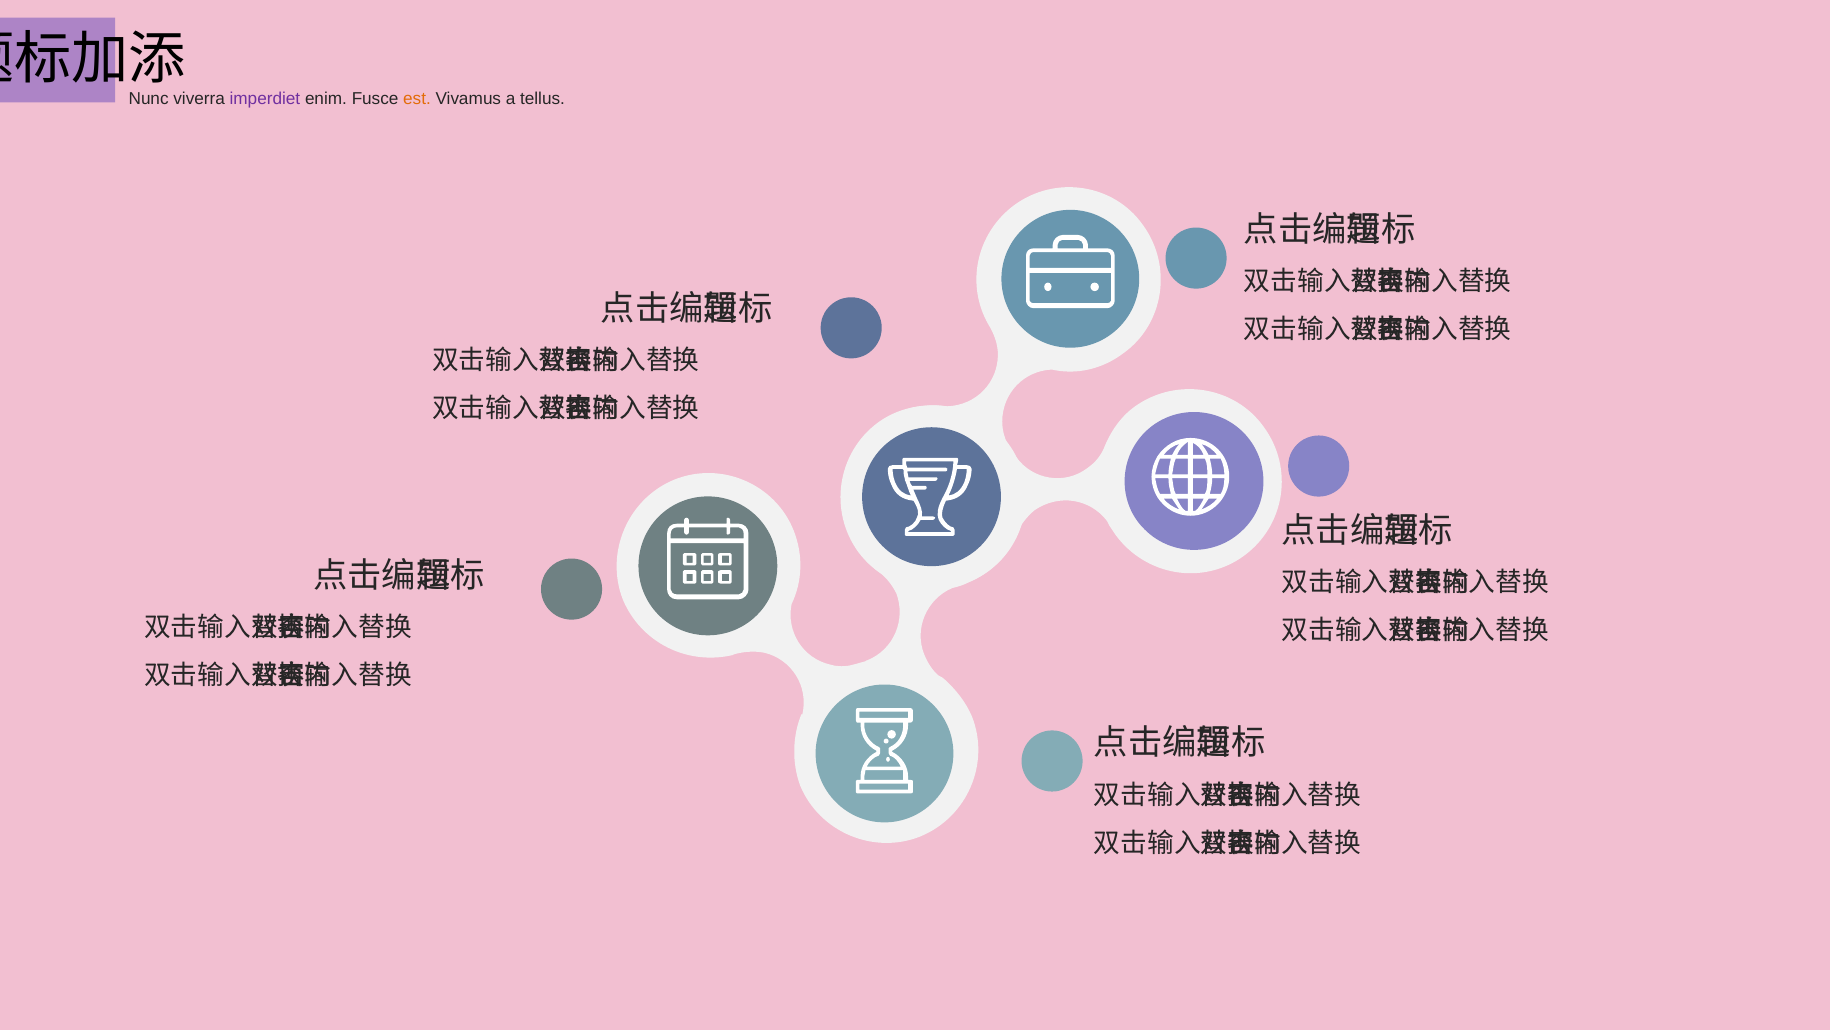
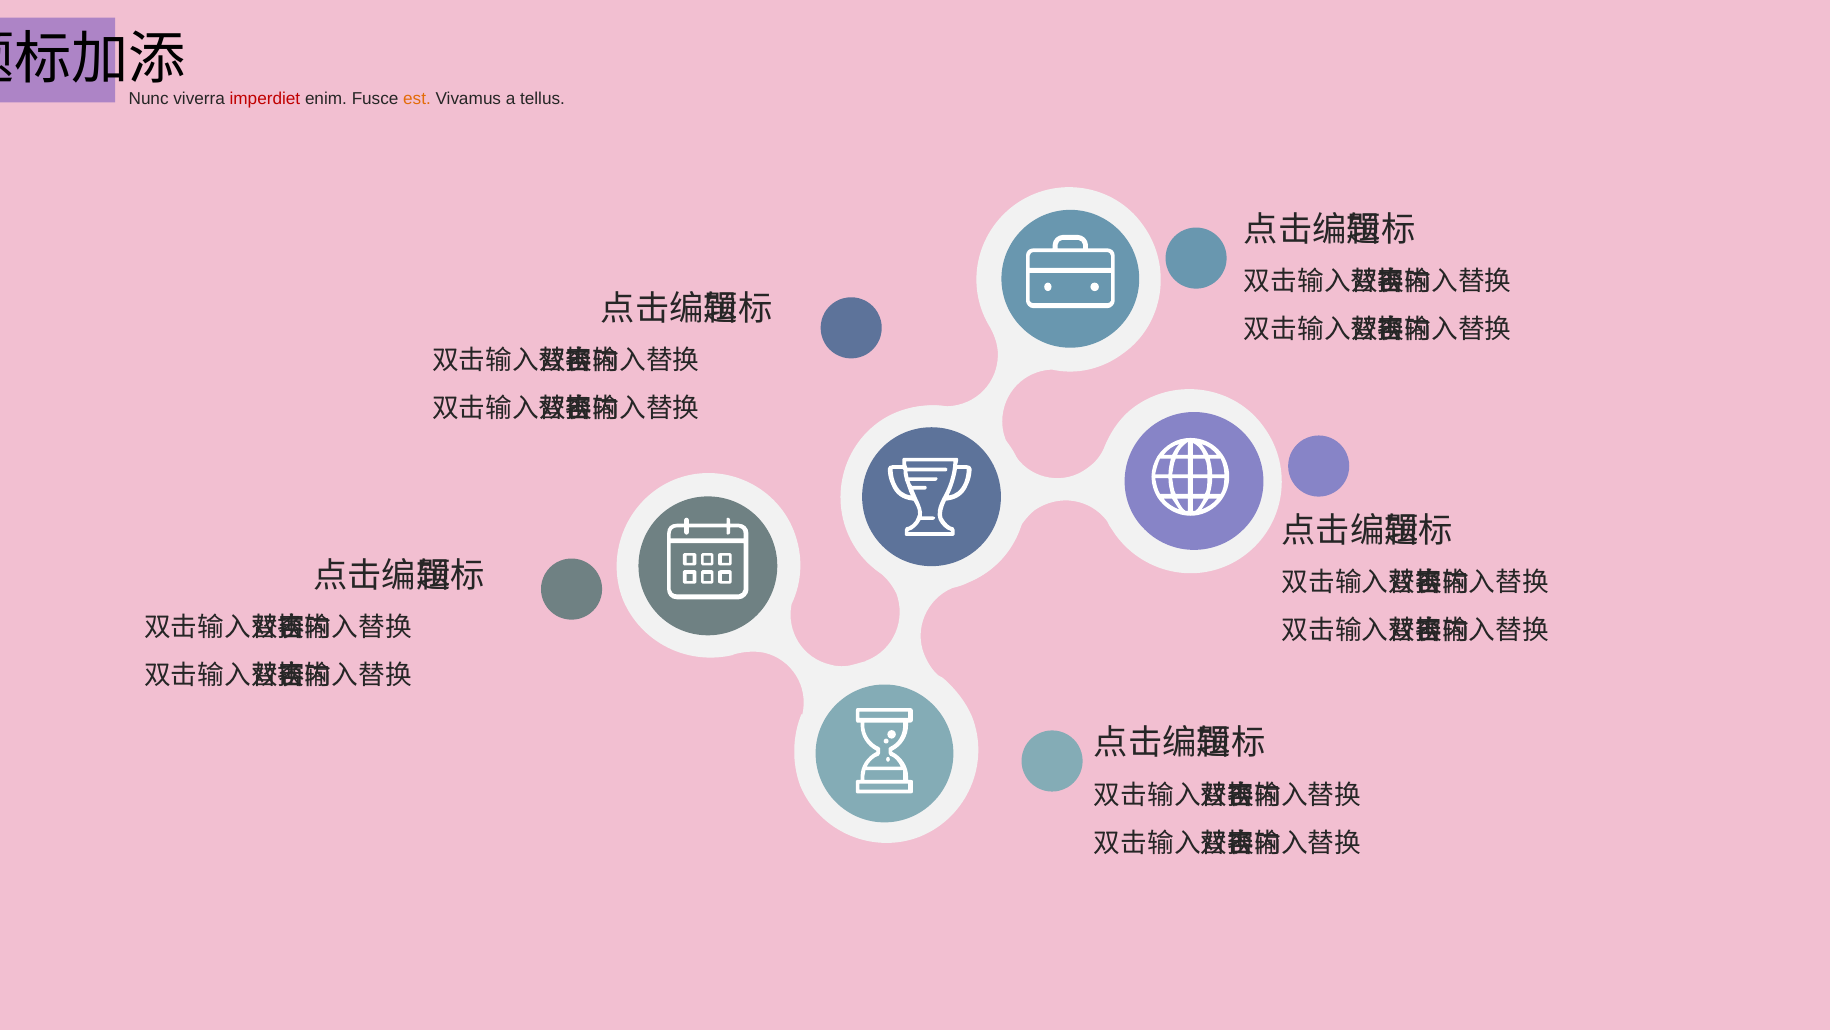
imperdiet colour: purple -> red
